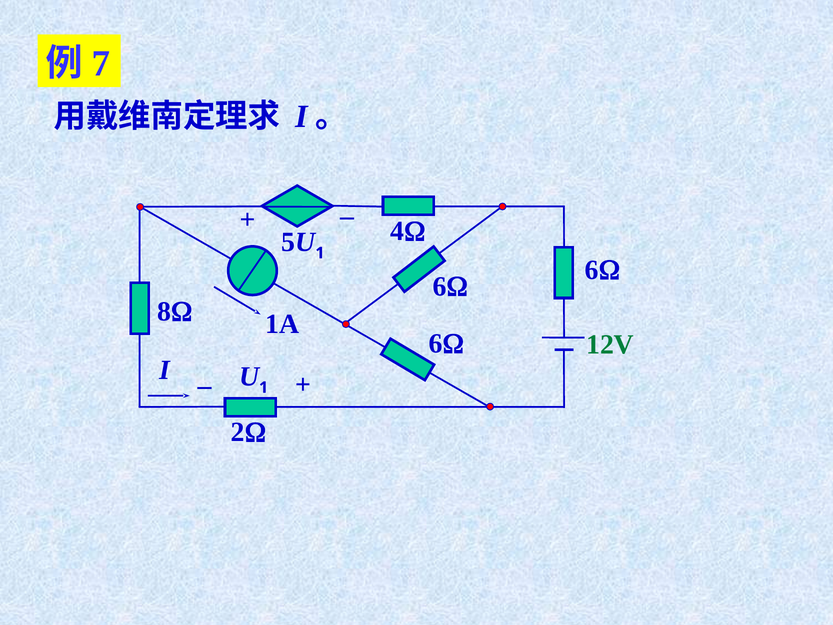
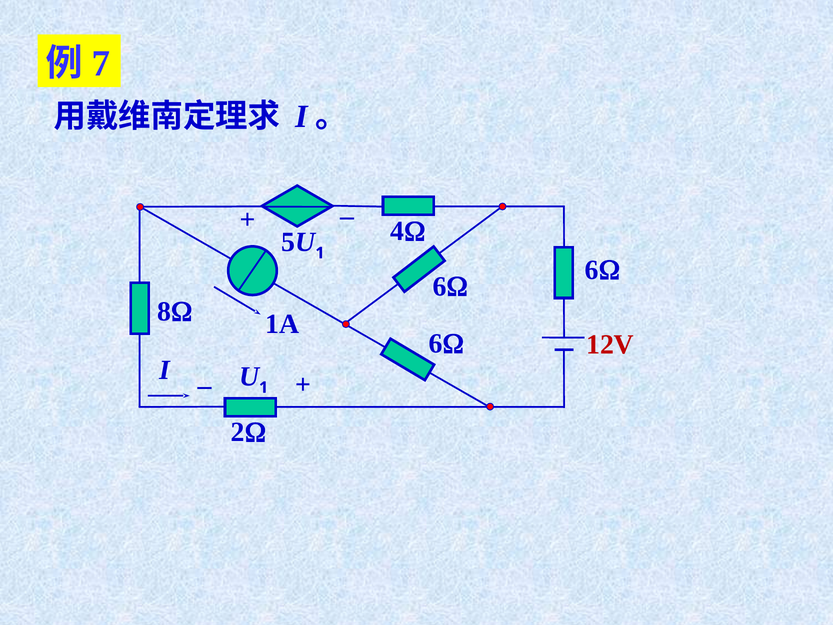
12V colour: green -> red
